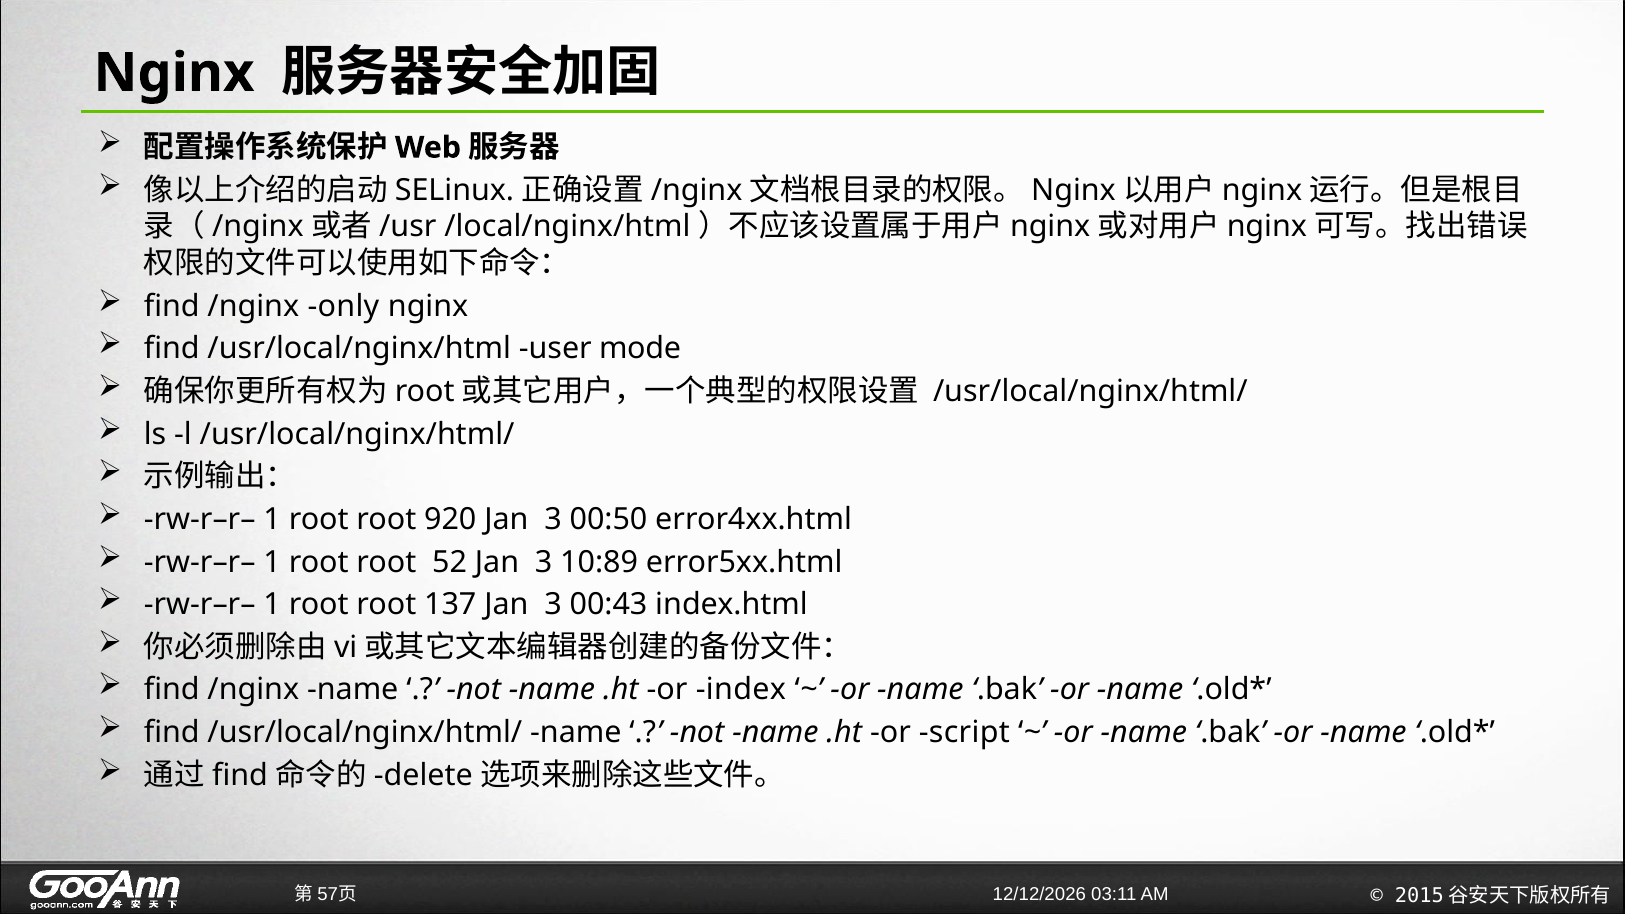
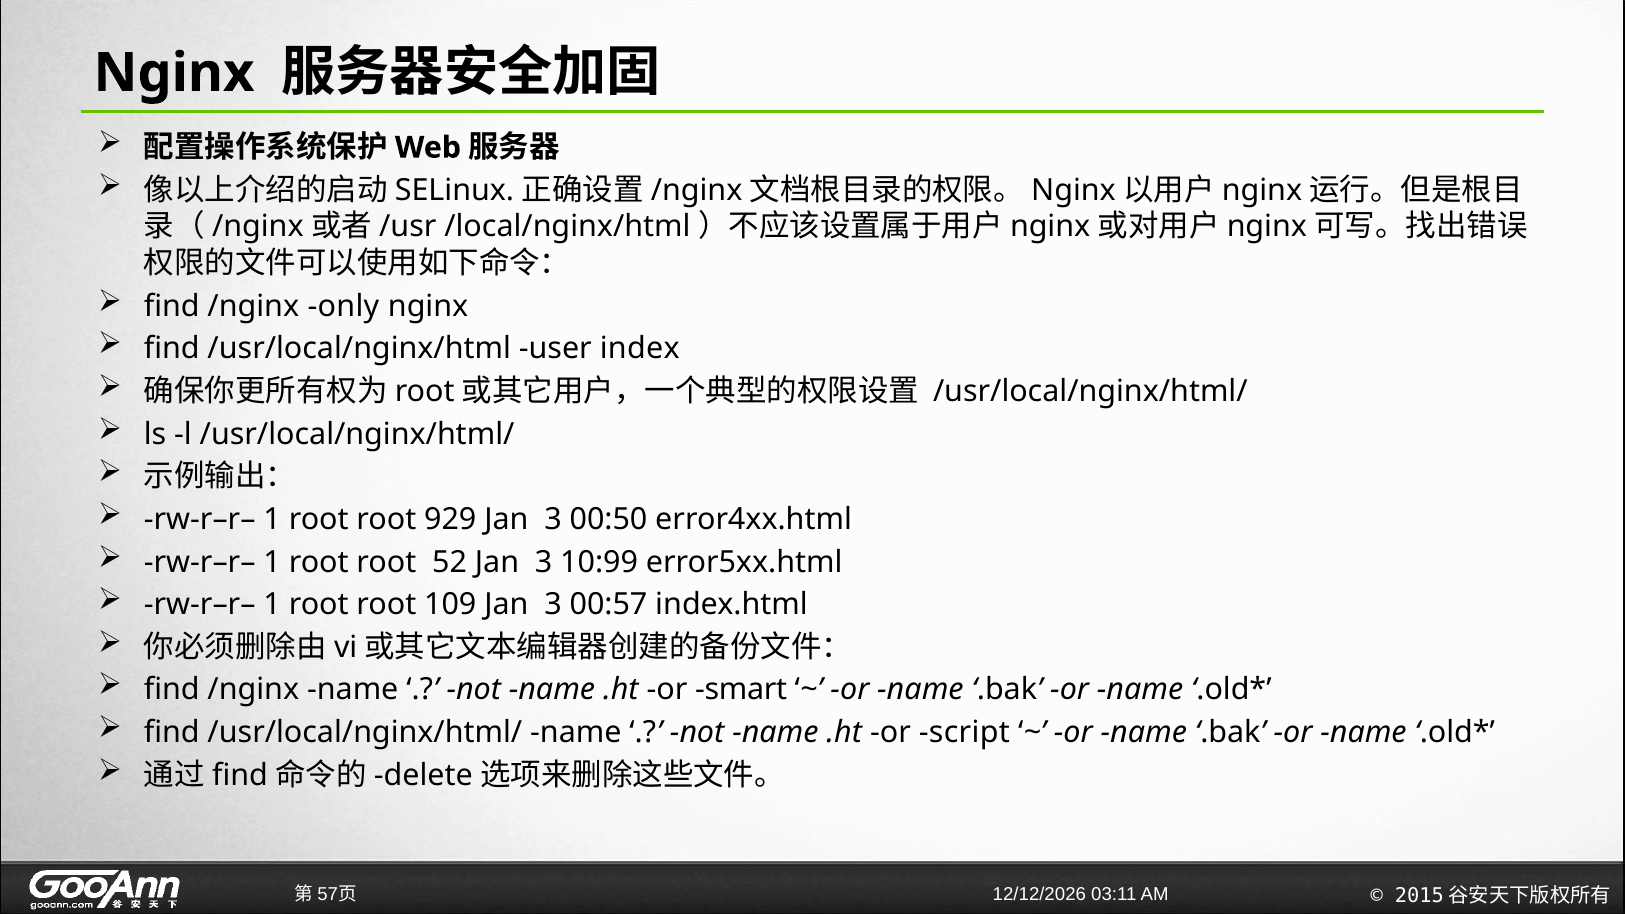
mode: mode -> index
920: 920 -> 929
10:89: 10:89 -> 10:99
137: 137 -> 109
00:43: 00:43 -> 00:57
index: index -> smart
